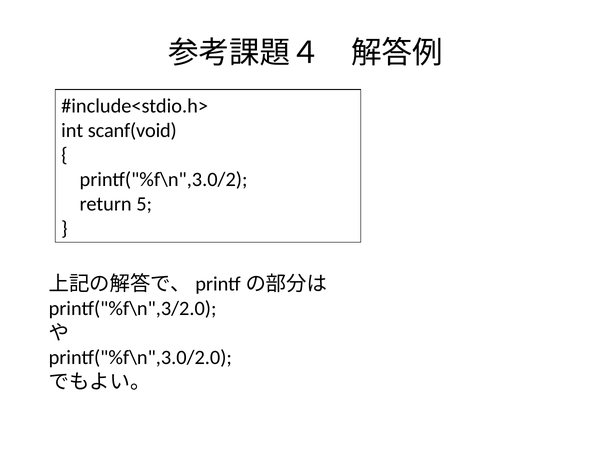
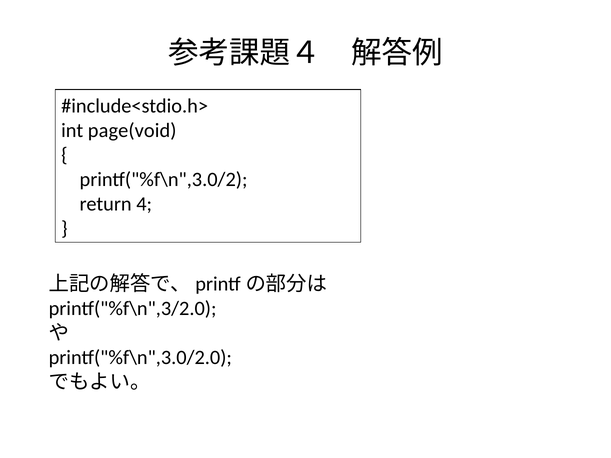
scanf(void: scanf(void -> page(void
5: 5 -> 4
